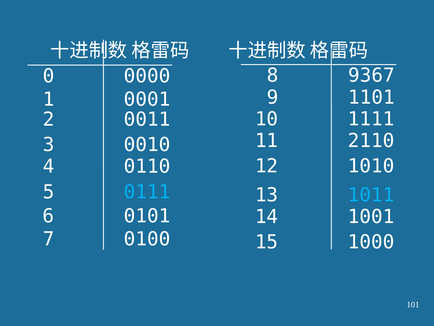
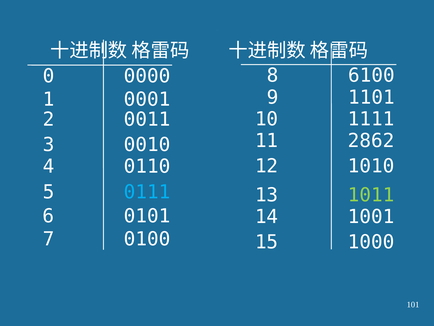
9367: 9367 -> 6100
2110: 2110 -> 2862
1011 colour: light blue -> light green
